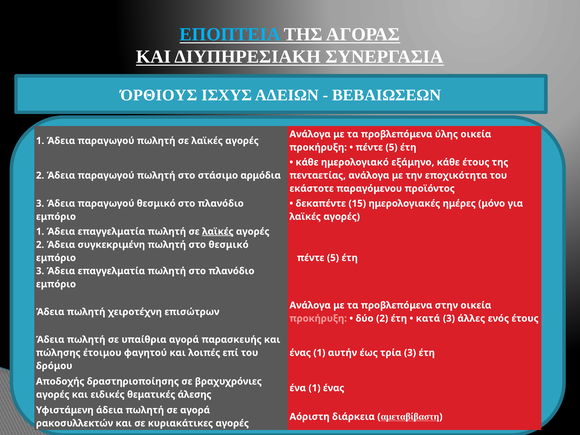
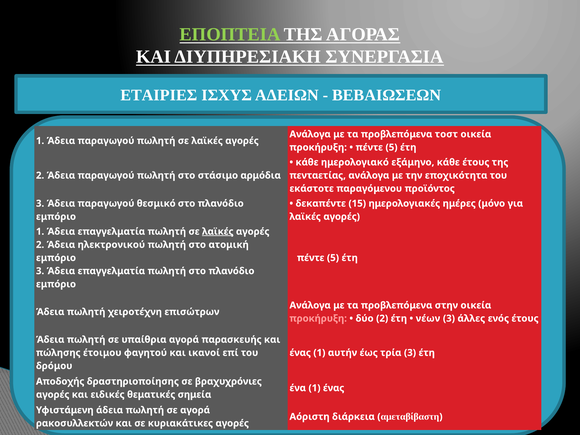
ΕΠΟΠΤΕΙΑ colour: light blue -> light green
ΌΡΘΙΟΥΣ: ΌΡΘΙΟΥΣ -> ΕΤΑΙΡΙΕΣ
ύλης: ύλης -> τοστ
συγκεκριμένη: συγκεκριμένη -> ηλεκτρονικού
στο θεσμικό: θεσμικό -> ατομική
κατά: κατά -> νέων
λοιπές: λοιπές -> ικανοί
άλεσης: άλεσης -> σημεία
αμεταβίβαστη underline: present -> none
